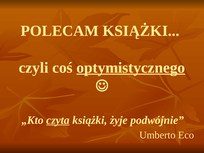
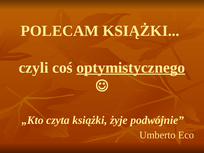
czyta underline: present -> none
